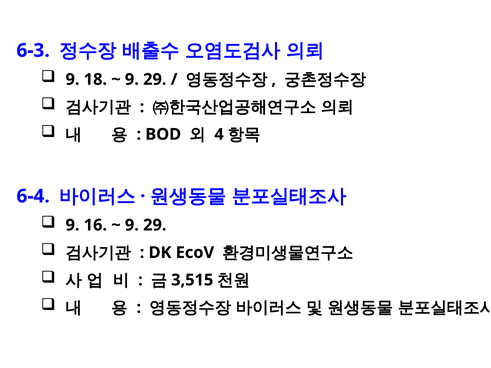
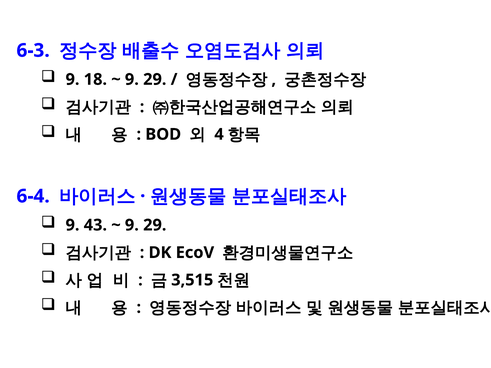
16: 16 -> 43
